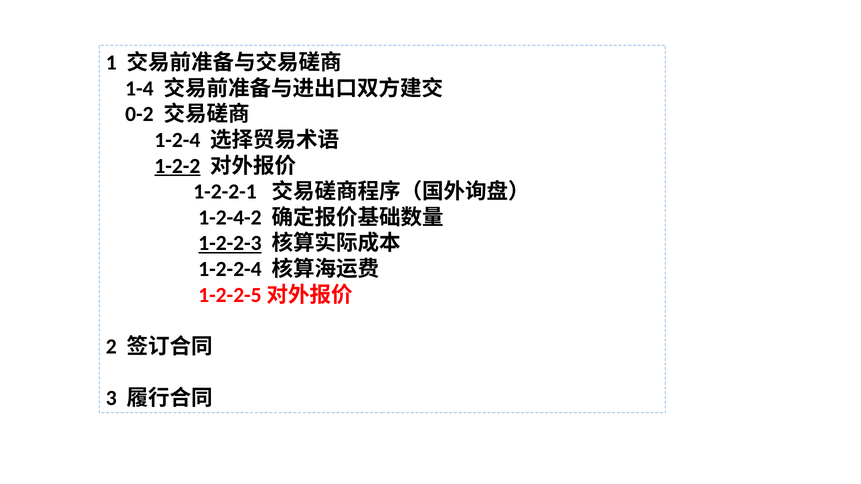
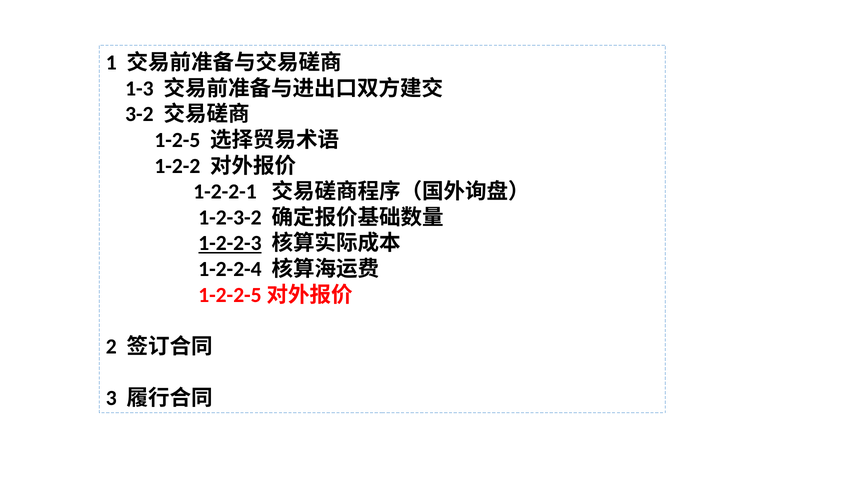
1-4: 1-4 -> 1-3
0-2: 0-2 -> 3-2
1-2-4: 1-2-4 -> 1-2-5
1-2-2 underline: present -> none
1-2-4-2: 1-2-4-2 -> 1-2-3-2
